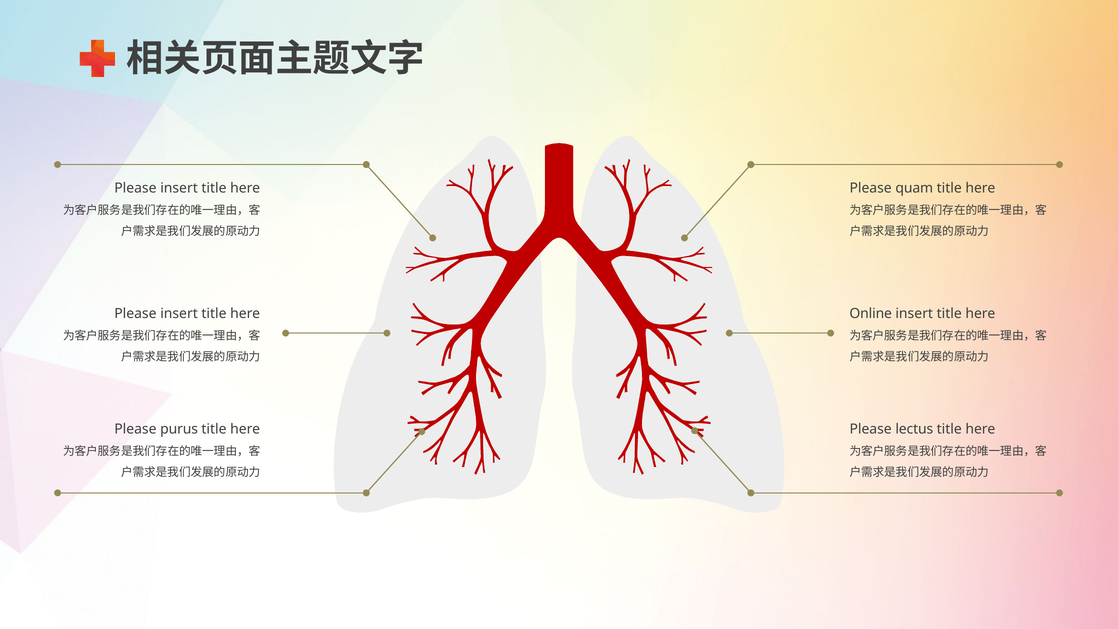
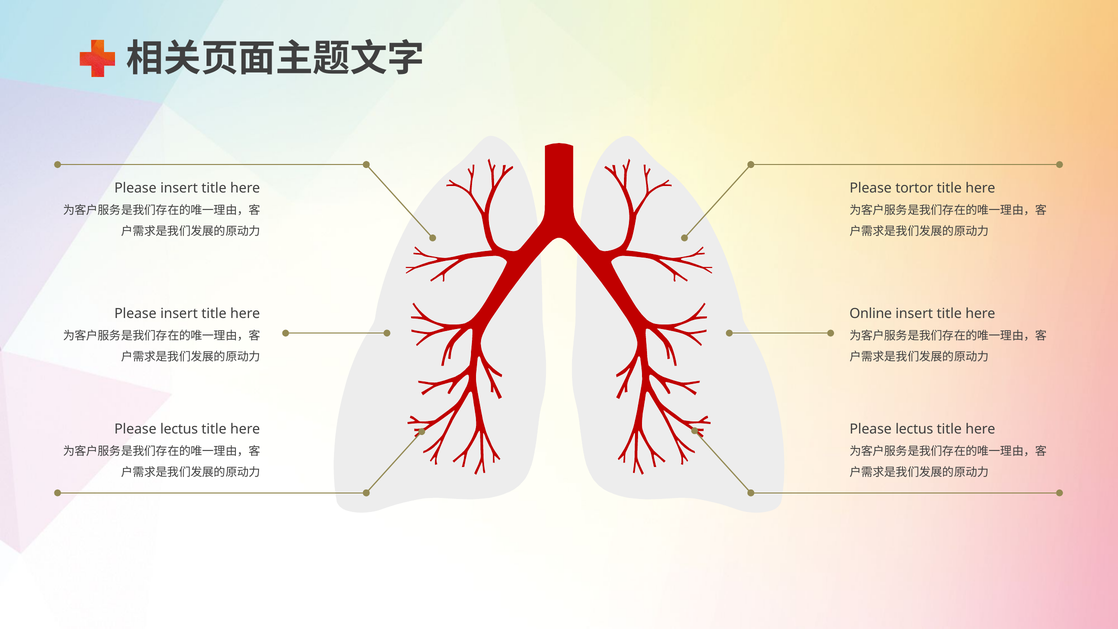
quam: quam -> tortor
purus at (179, 429): purus -> lectus
